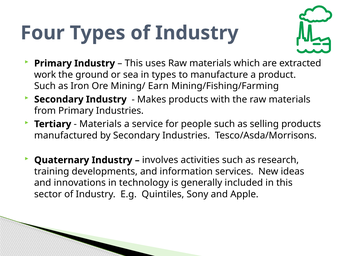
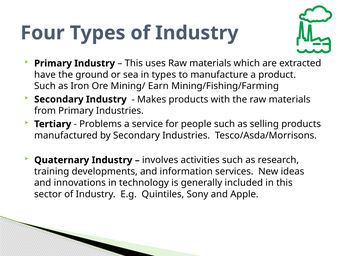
work: work -> have
Materials at (100, 124): Materials -> Problems
